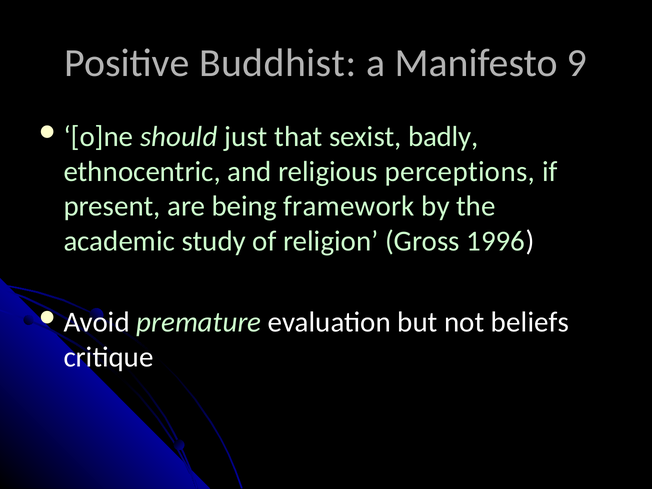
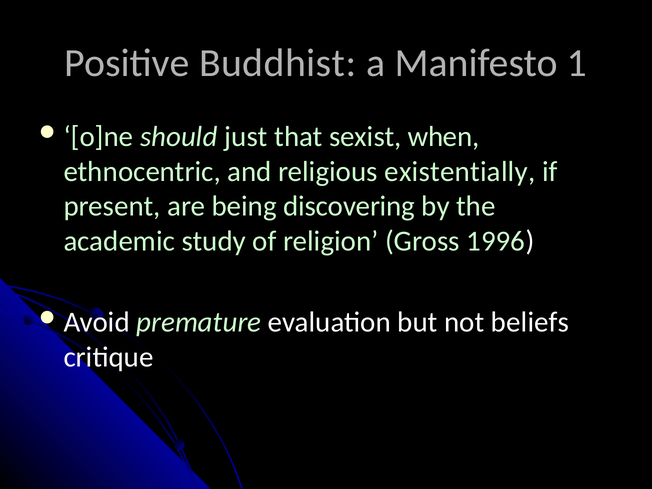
9: 9 -> 1
badly: badly -> when
perceptions: perceptions -> existentially
framework: framework -> discovering
